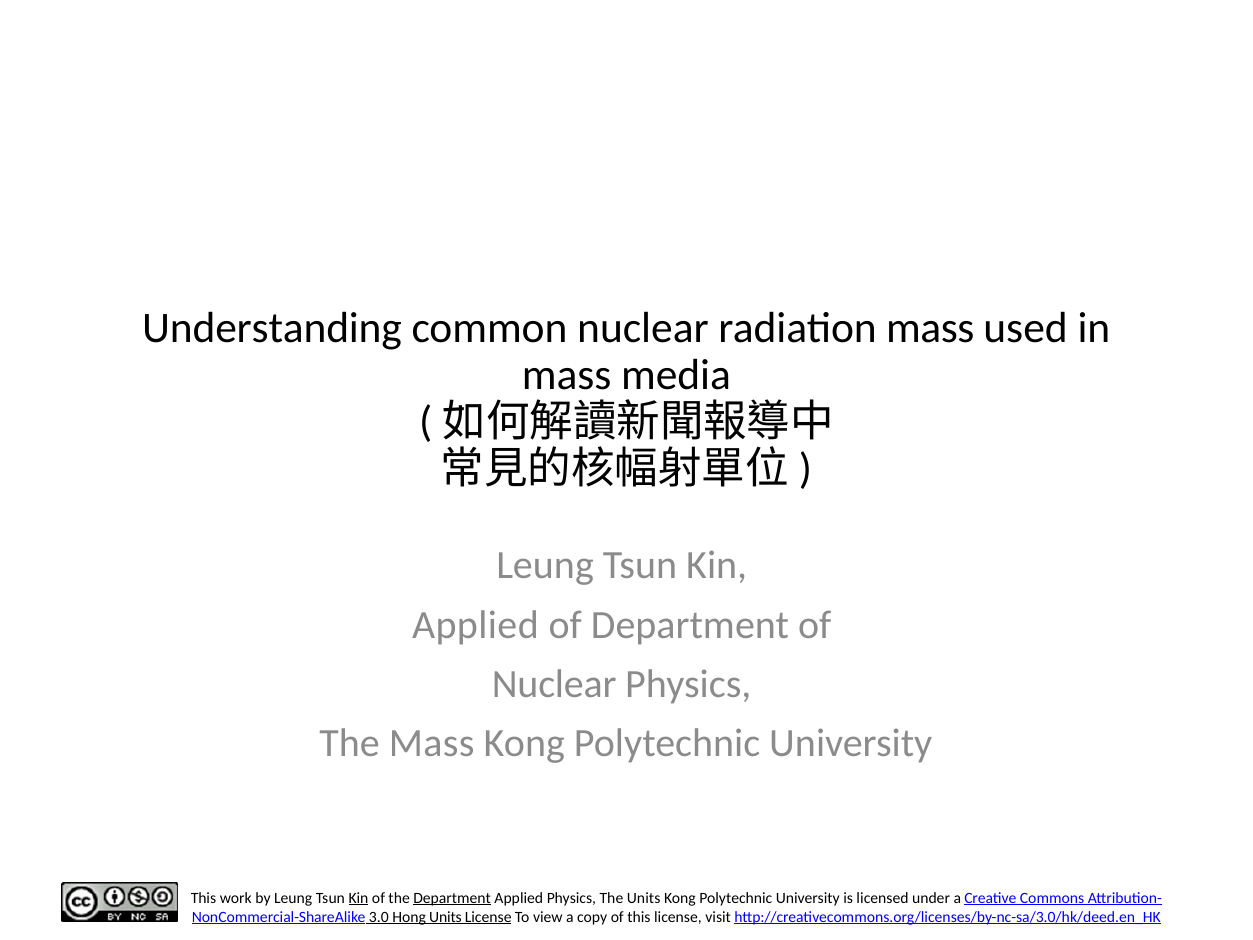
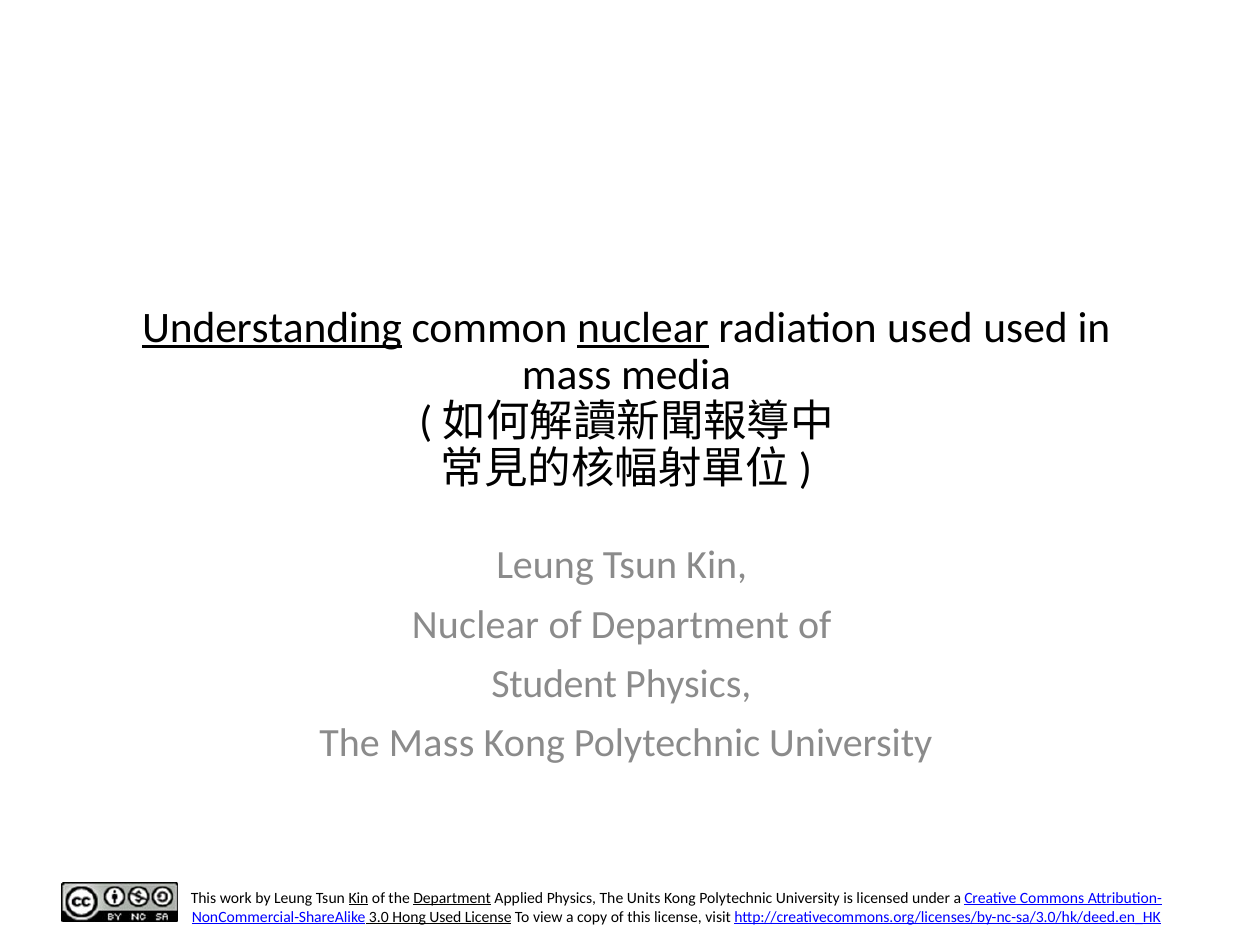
Understanding underline: none -> present
nuclear at (643, 328) underline: none -> present
radiation mass: mass -> used
Applied at (475, 625): Applied -> Nuclear
Nuclear at (554, 684): Nuclear -> Student
Hong Units: Units -> Used
